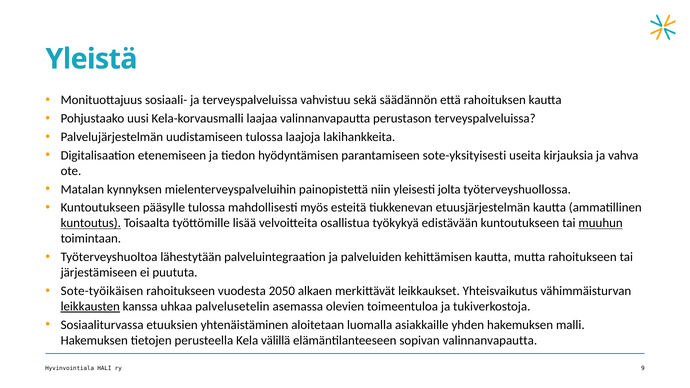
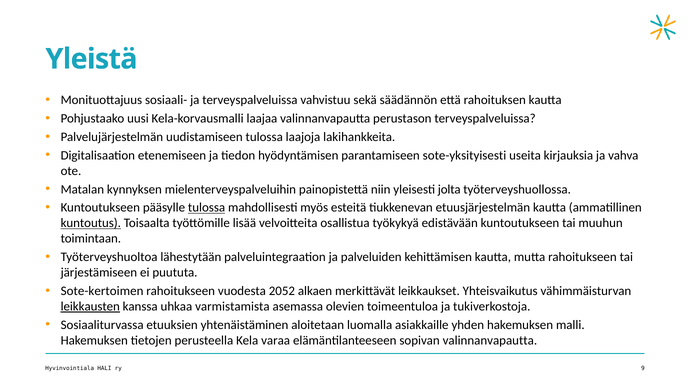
tulossa at (207, 208) underline: none -> present
muuhun underline: present -> none
Sote-työikäisen: Sote-työikäisen -> Sote-kertoimen
2050: 2050 -> 2052
palvelusetelin: palvelusetelin -> varmistamista
välillä: välillä -> varaa
